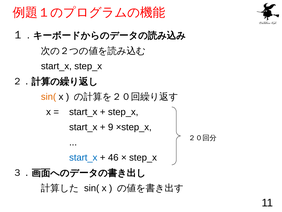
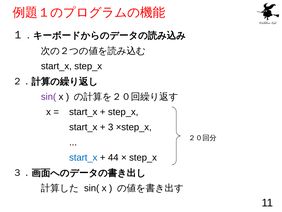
sin( at (49, 96) colour: orange -> purple
9: 9 -> 3
46: 46 -> 44
